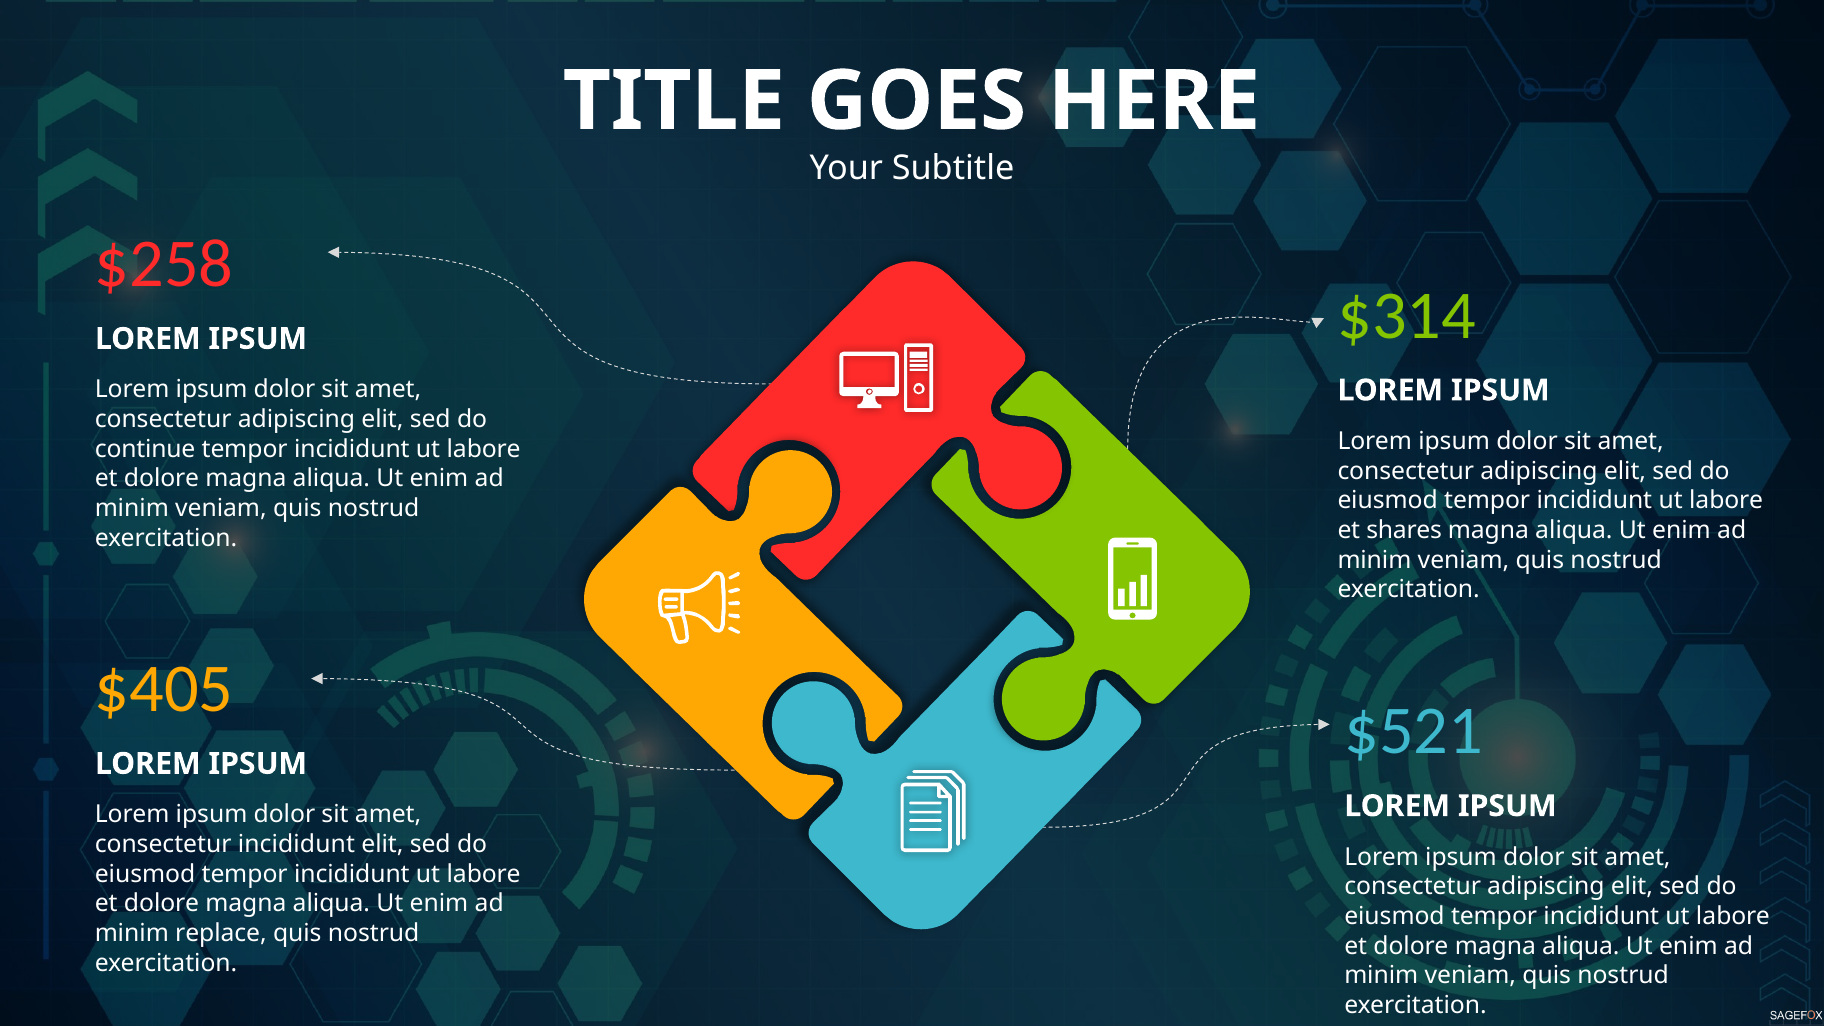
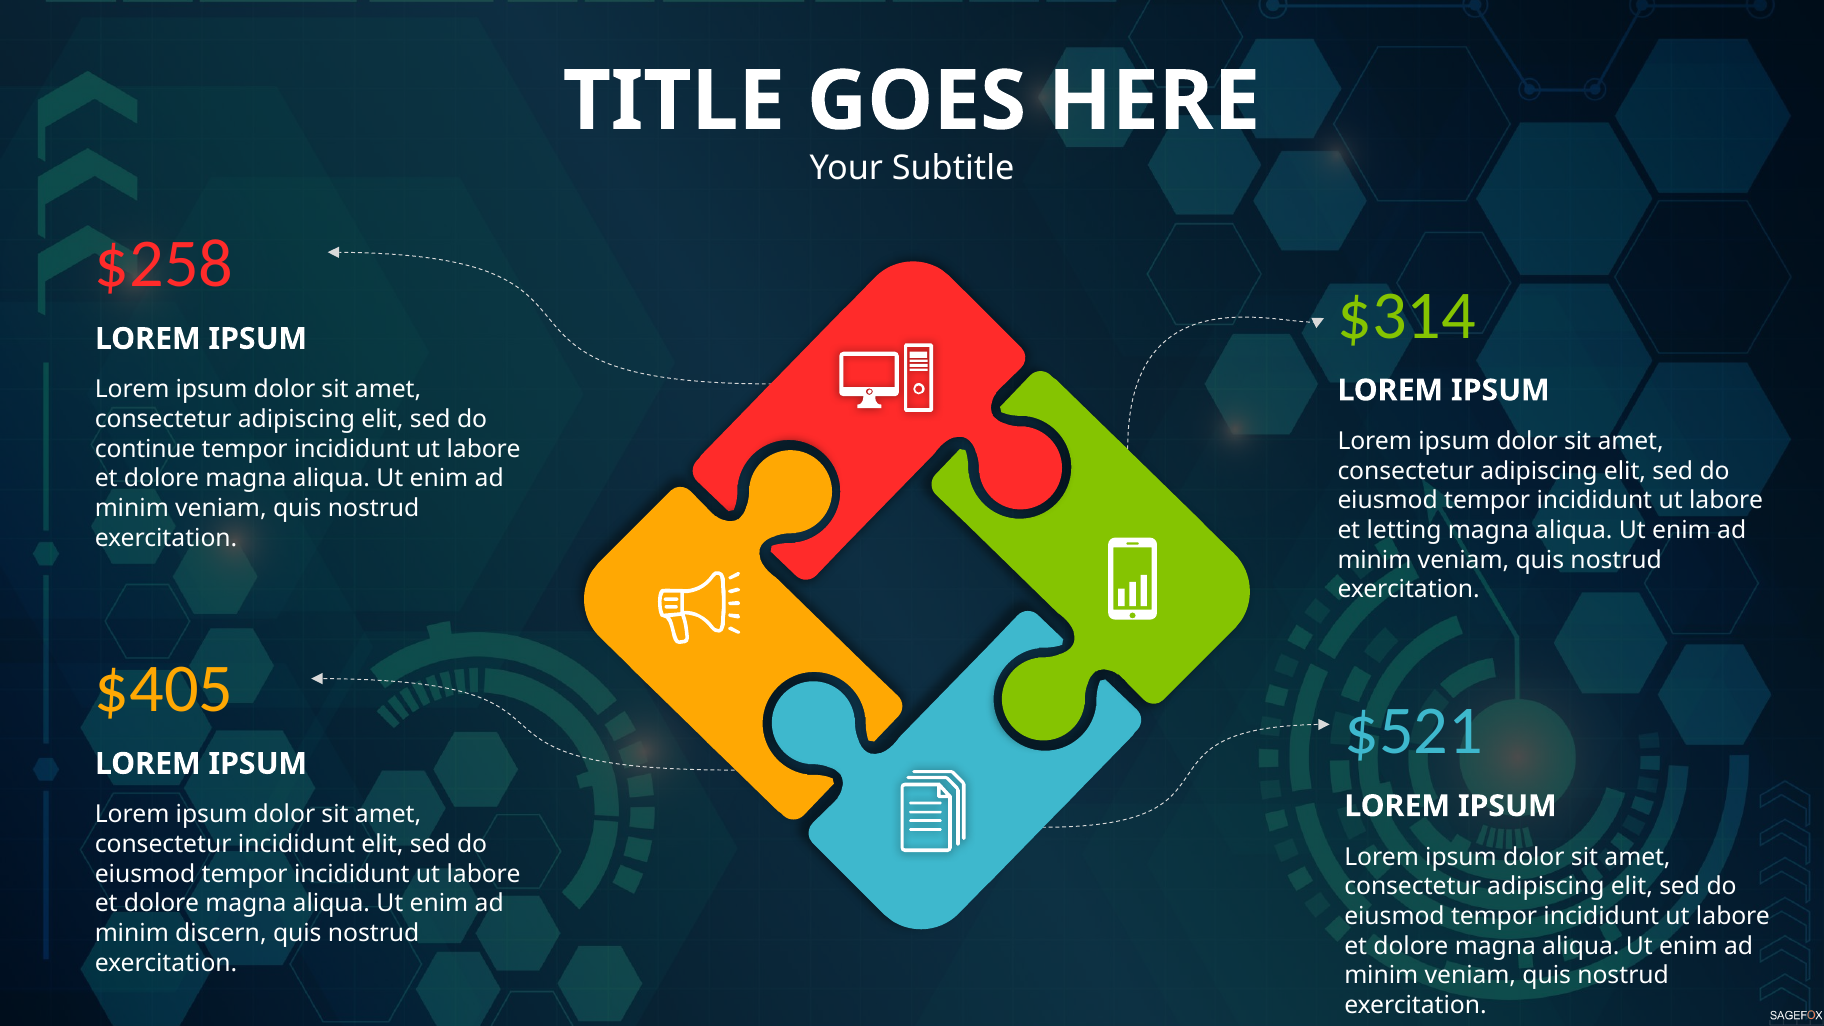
shares: shares -> letting
replace: replace -> discern
